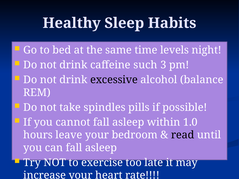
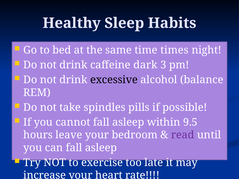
levels: levels -> times
such: such -> dark
1.0: 1.0 -> 9.5
read colour: black -> purple
